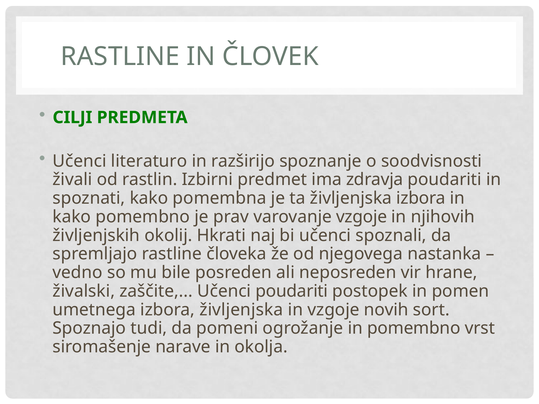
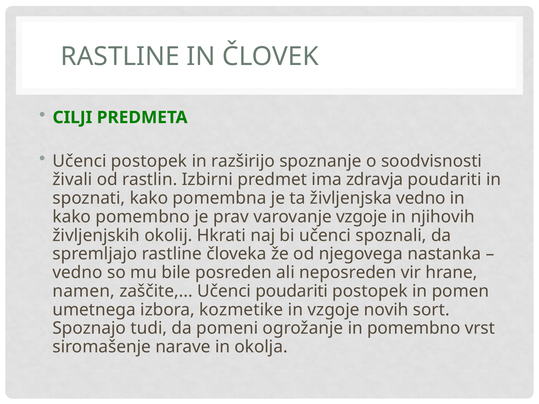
Učenci literaturo: literaturo -> postopek
življenjska izbora: izbora -> vedno
živalski: živalski -> namen
izbora življenjska: življenjska -> kozmetike
